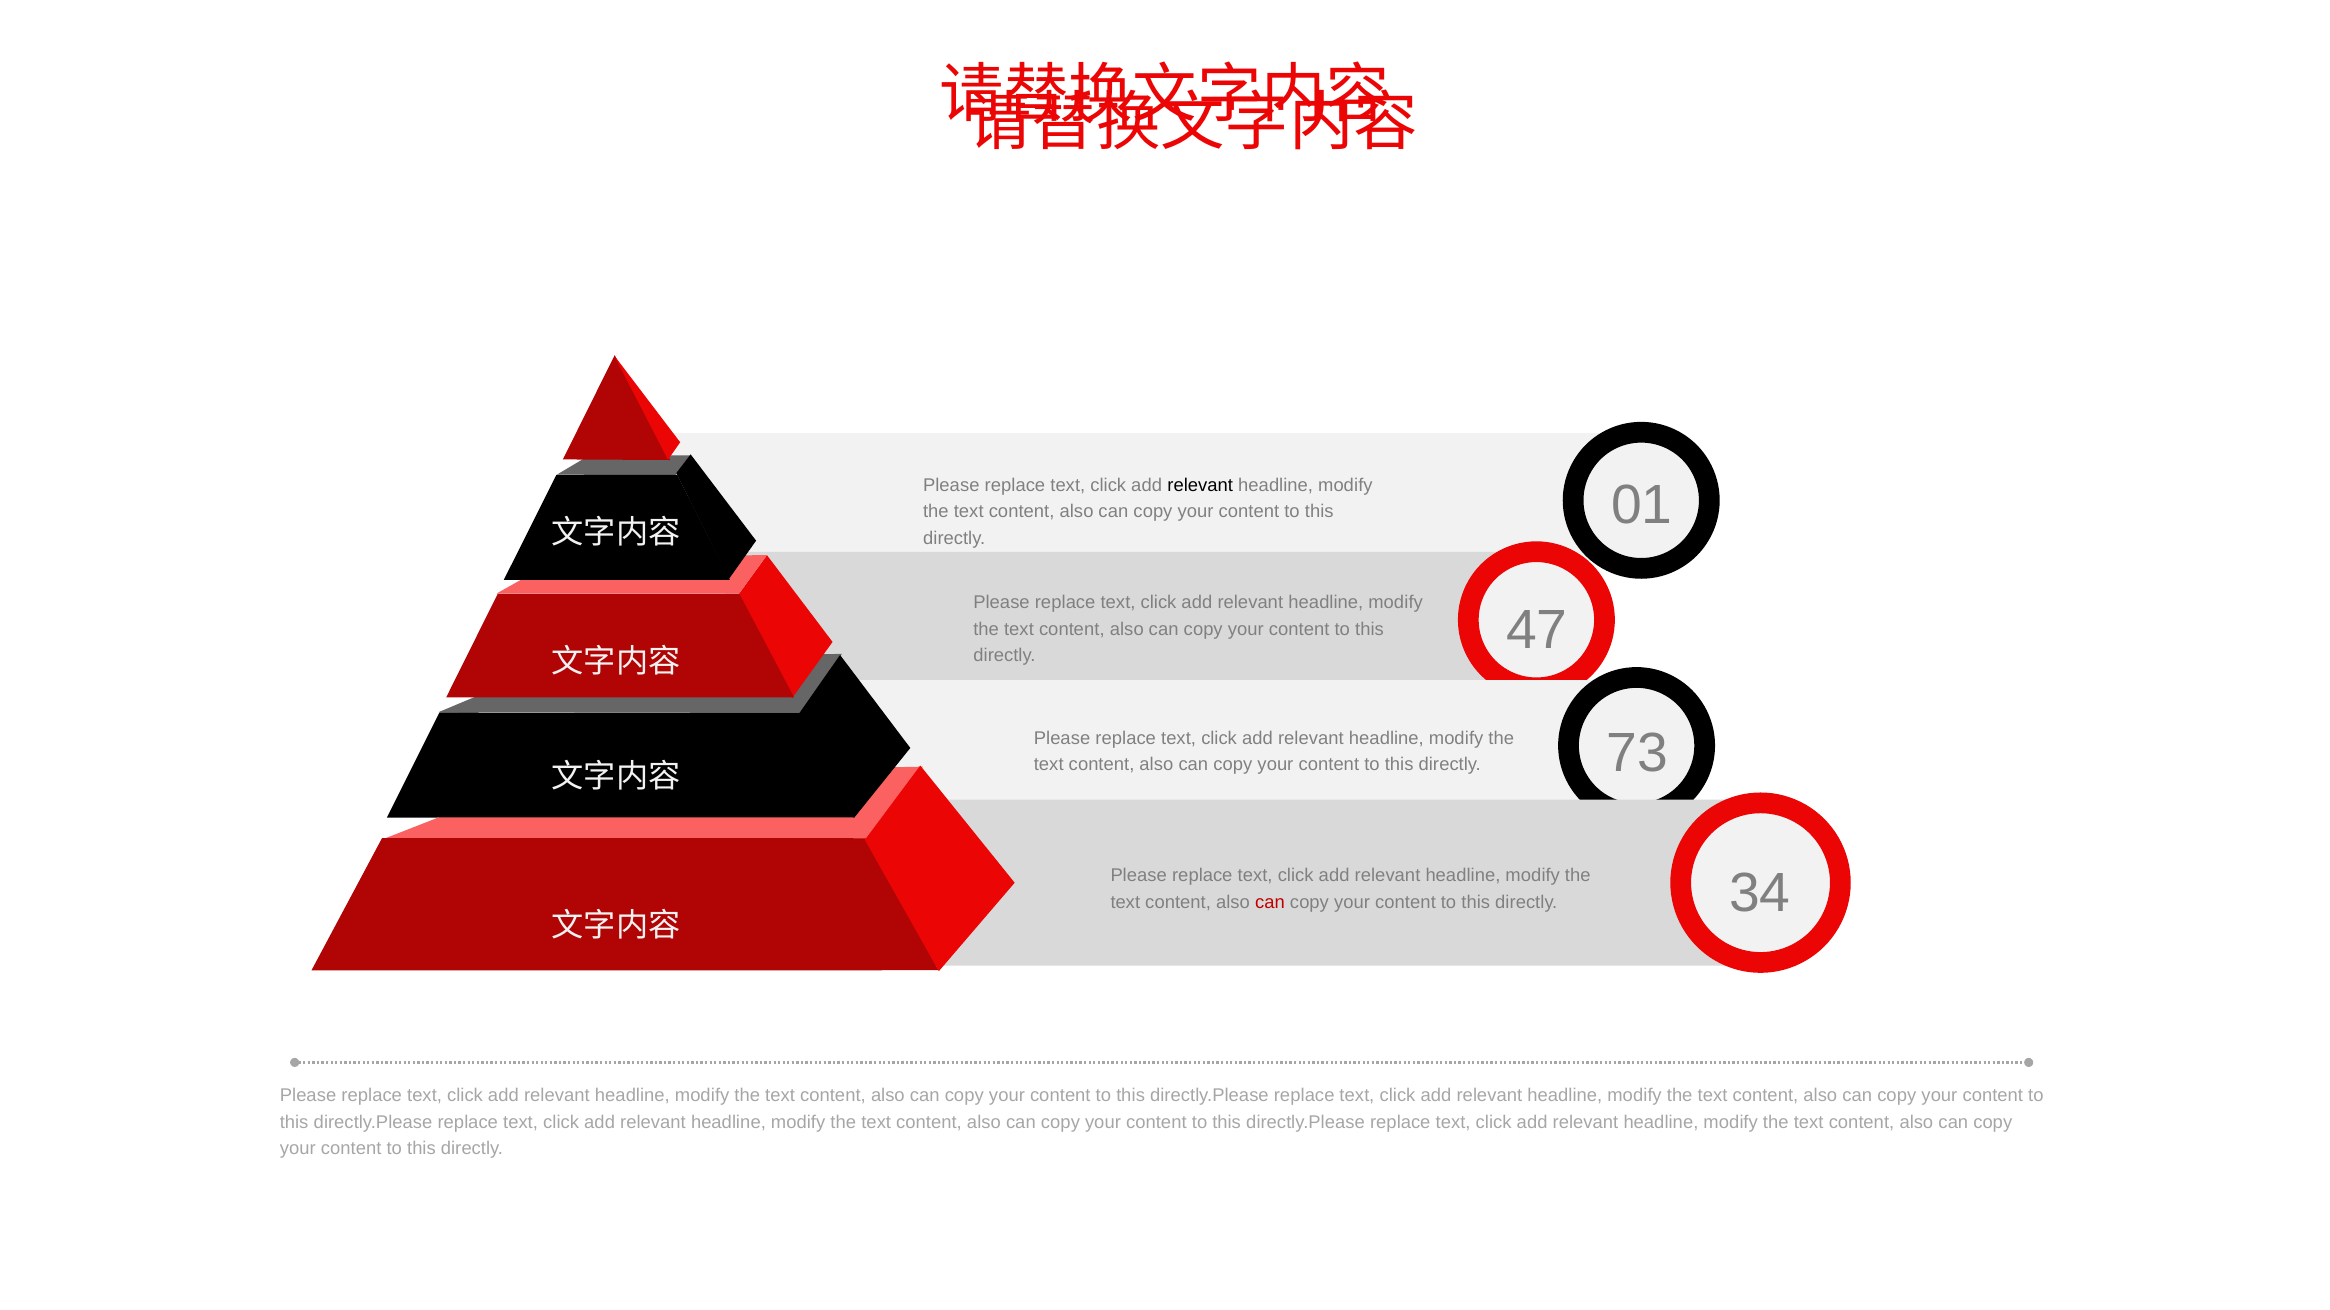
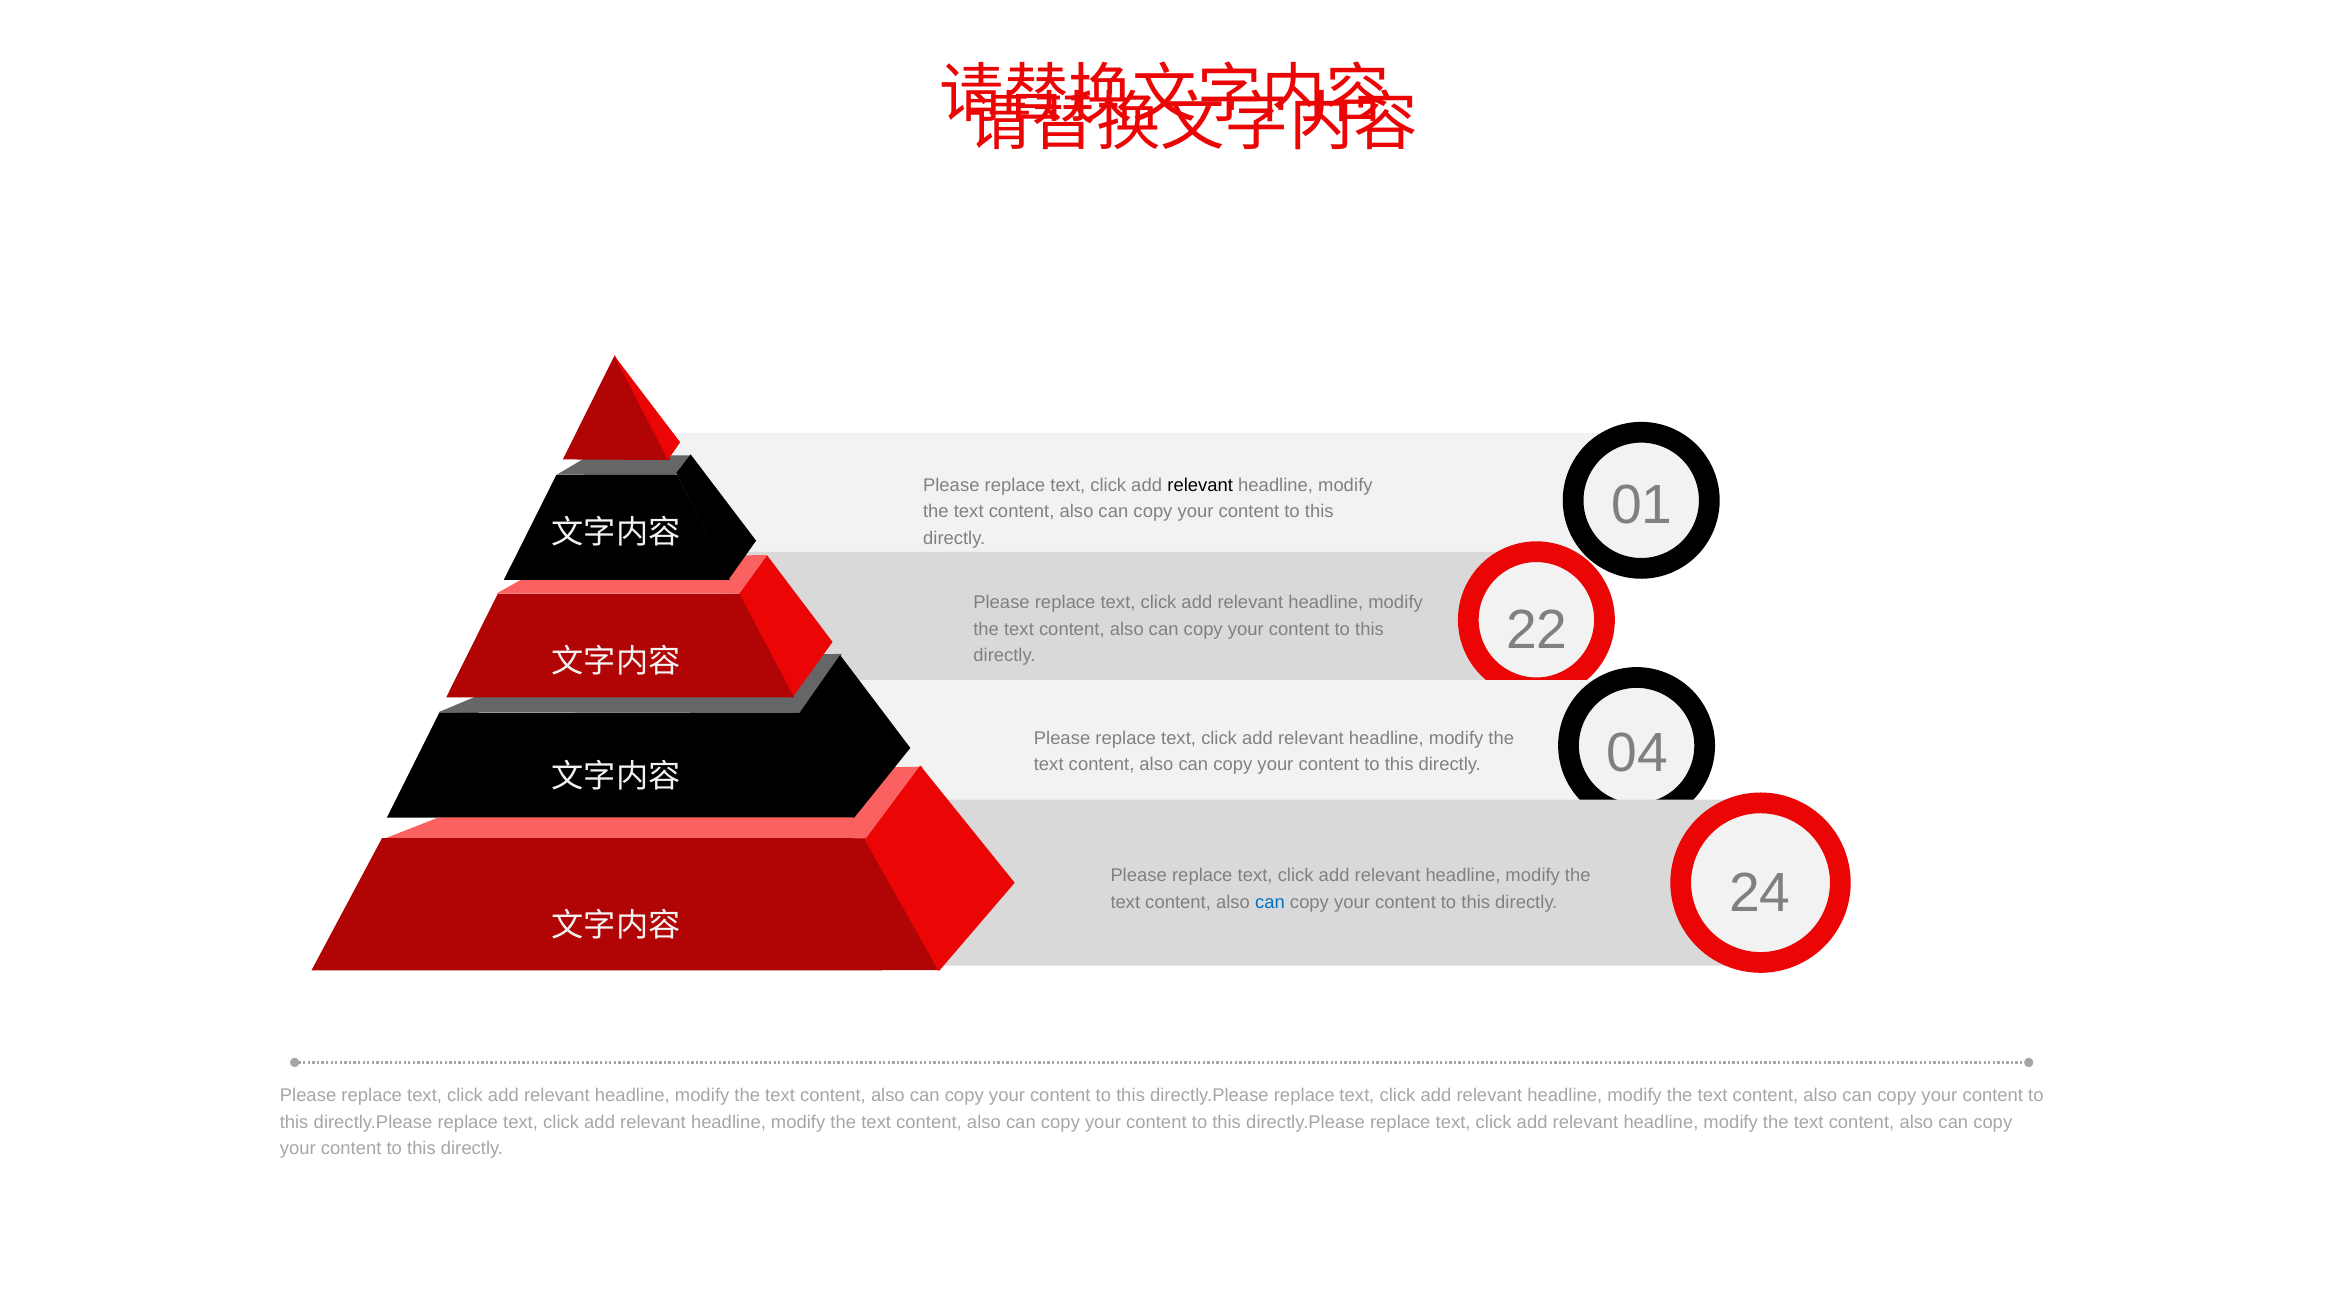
47: 47 -> 22
73: 73 -> 04
can at (1270, 903) colour: red -> blue
34: 34 -> 24
